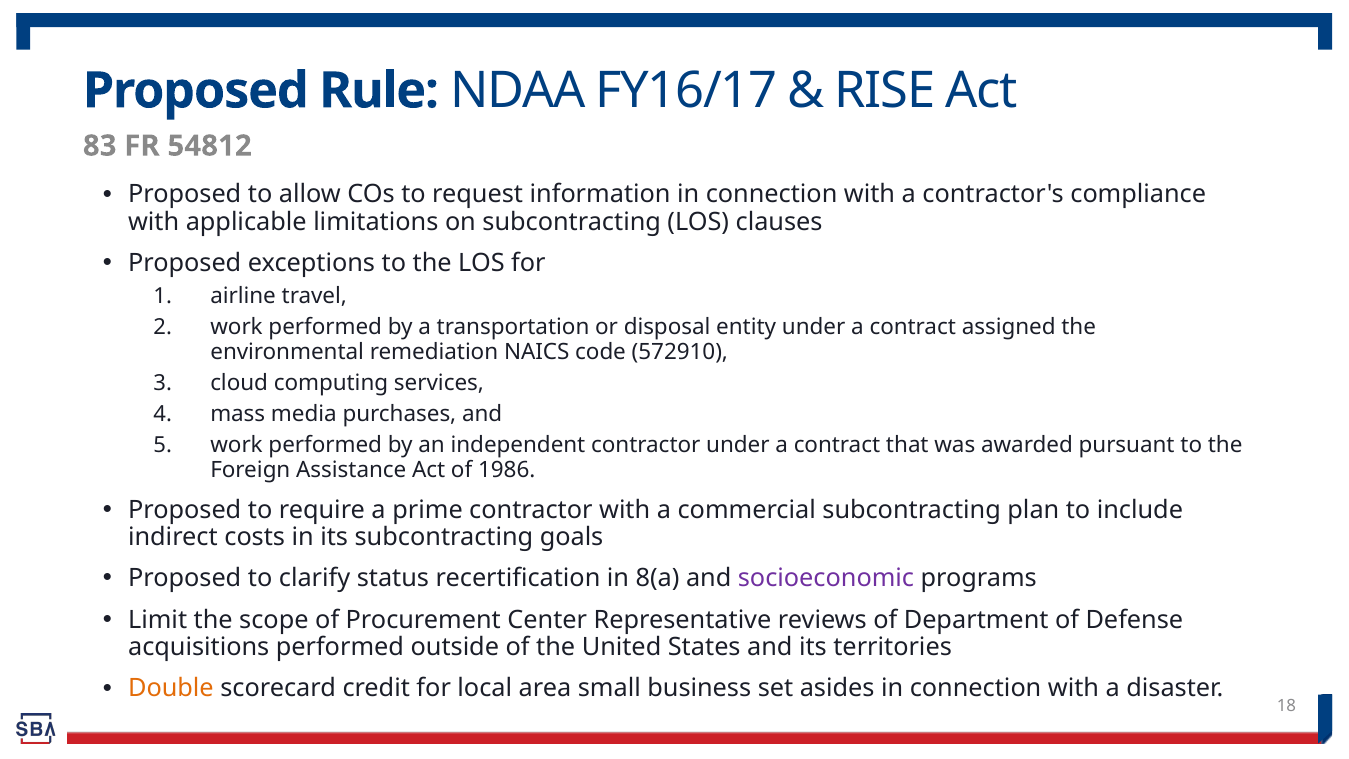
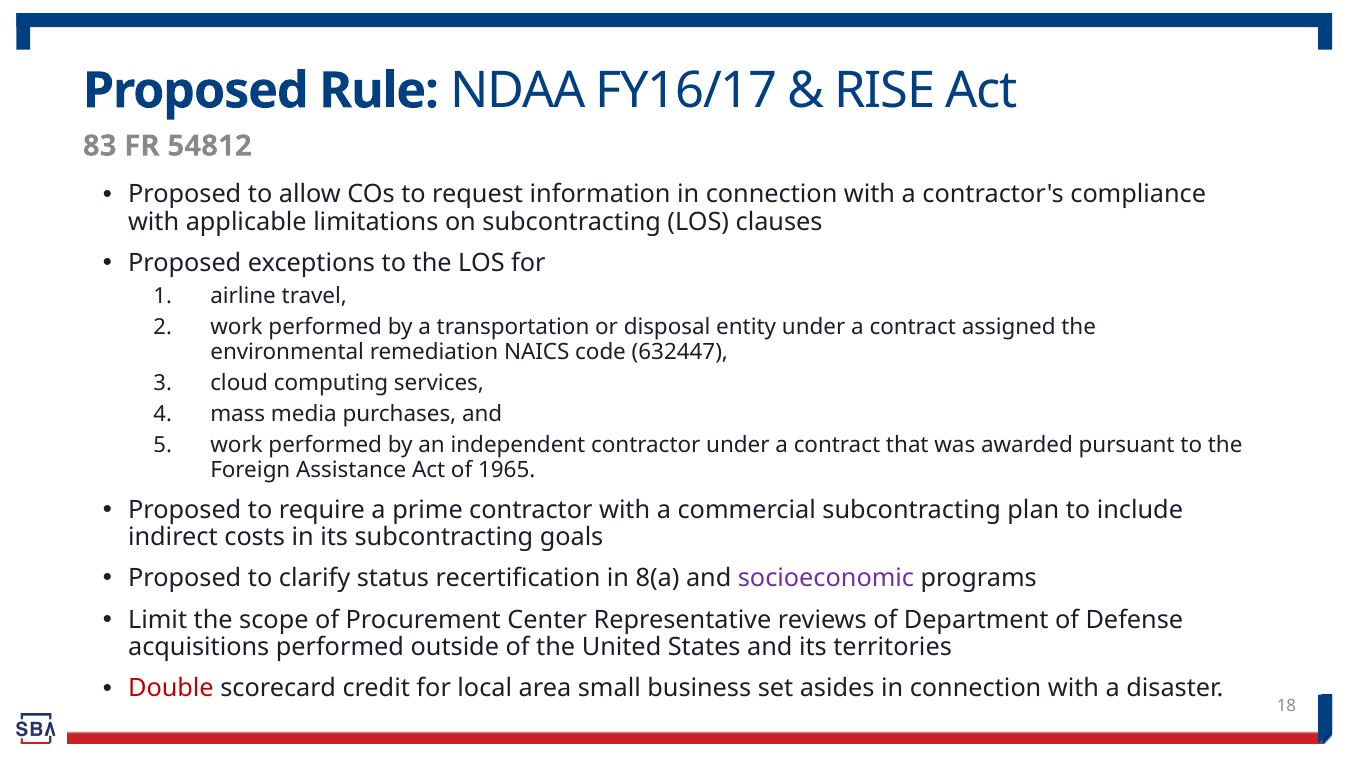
572910: 572910 -> 632447
1986: 1986 -> 1965
Double colour: orange -> red
